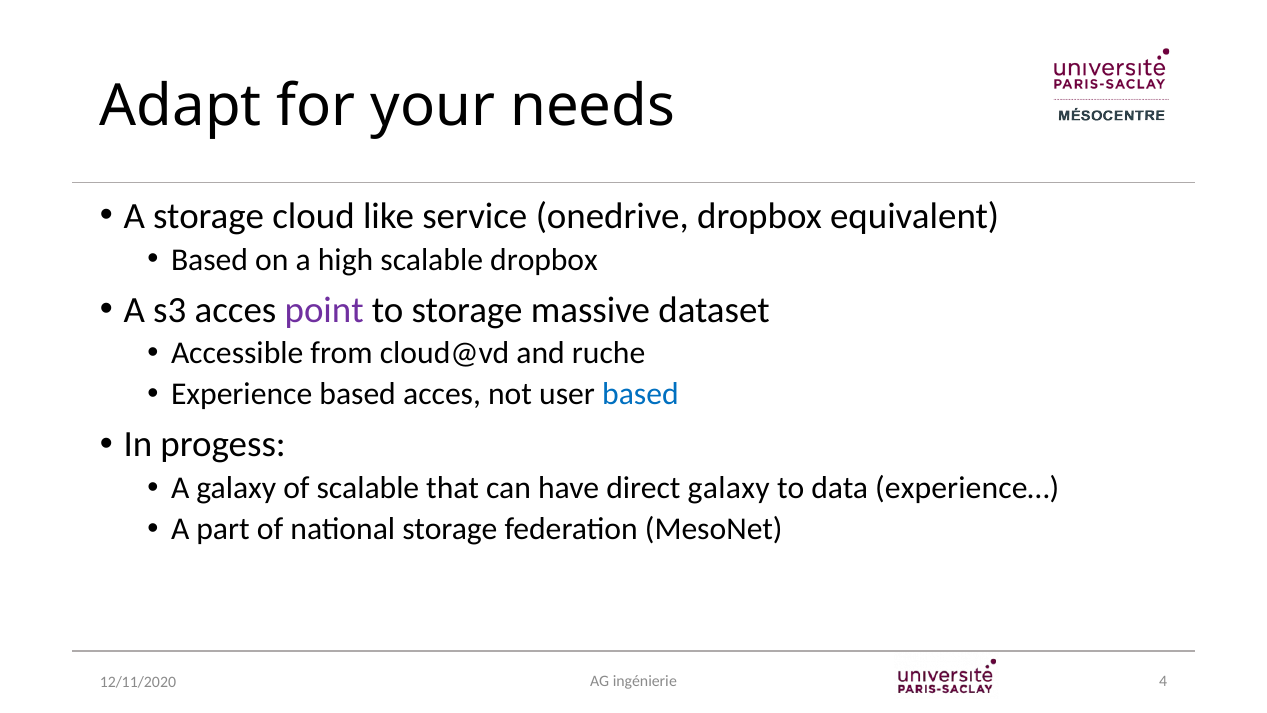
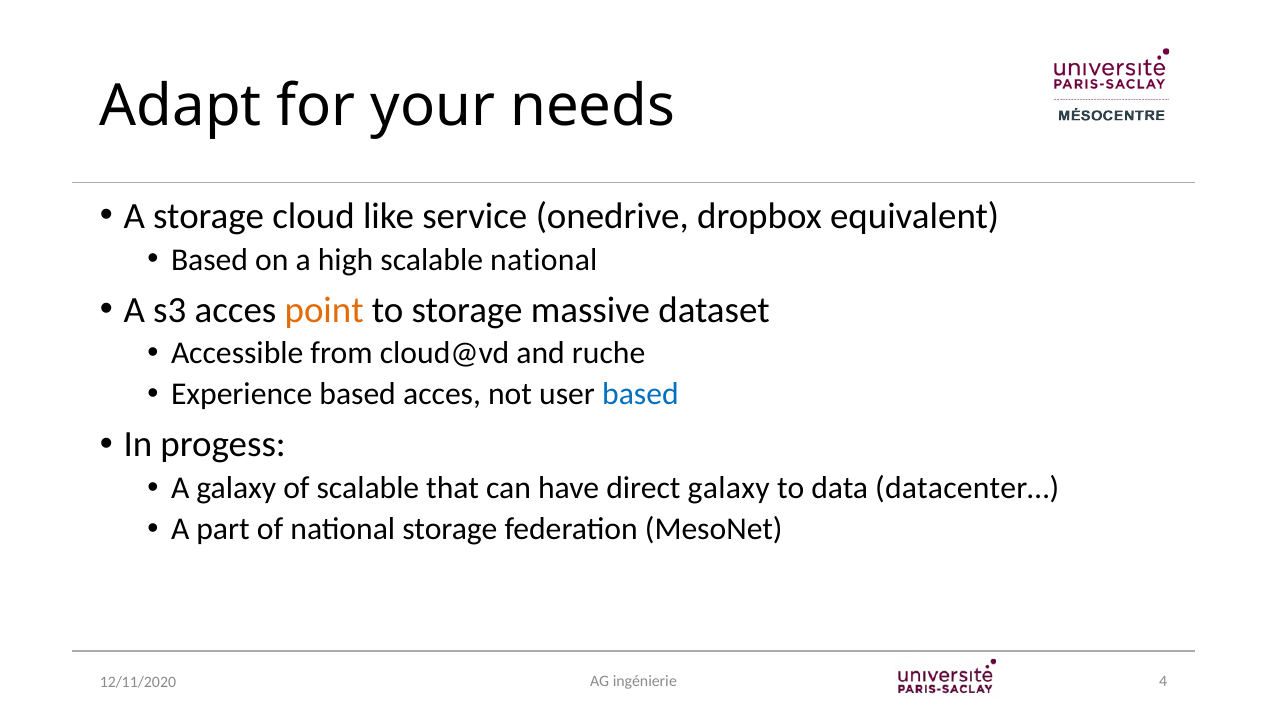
scalable dropbox: dropbox -> national
point colour: purple -> orange
experience…: experience… -> datacenter…
